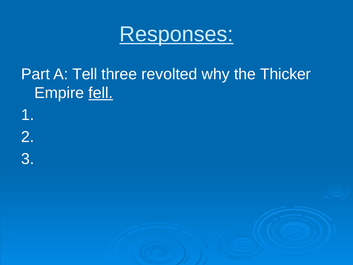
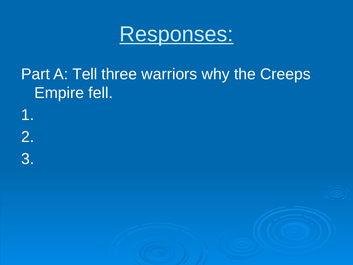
revolted: revolted -> warriors
Thicker: Thicker -> Creeps
fell underline: present -> none
